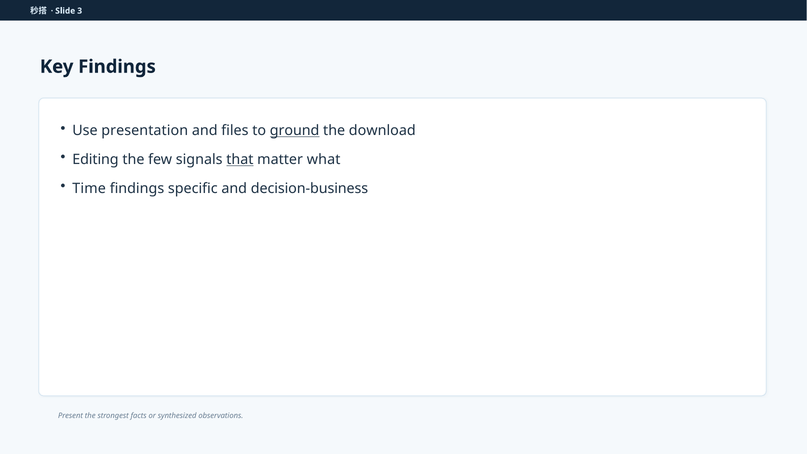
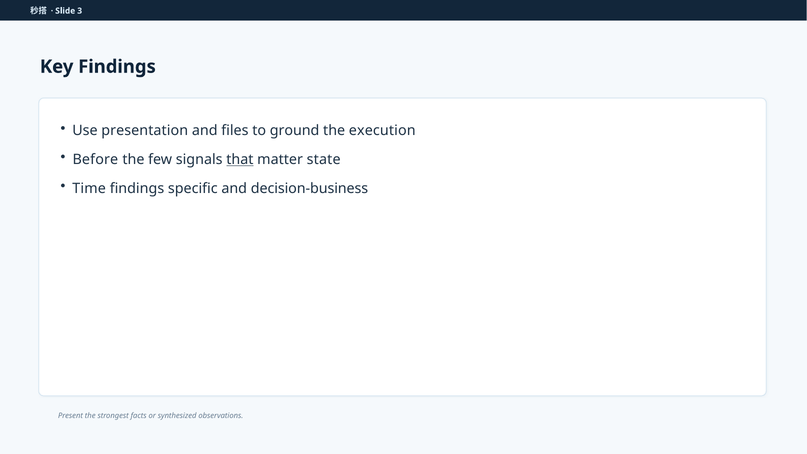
ground underline: present -> none
download: download -> execution
Editing: Editing -> Before
what: what -> state
